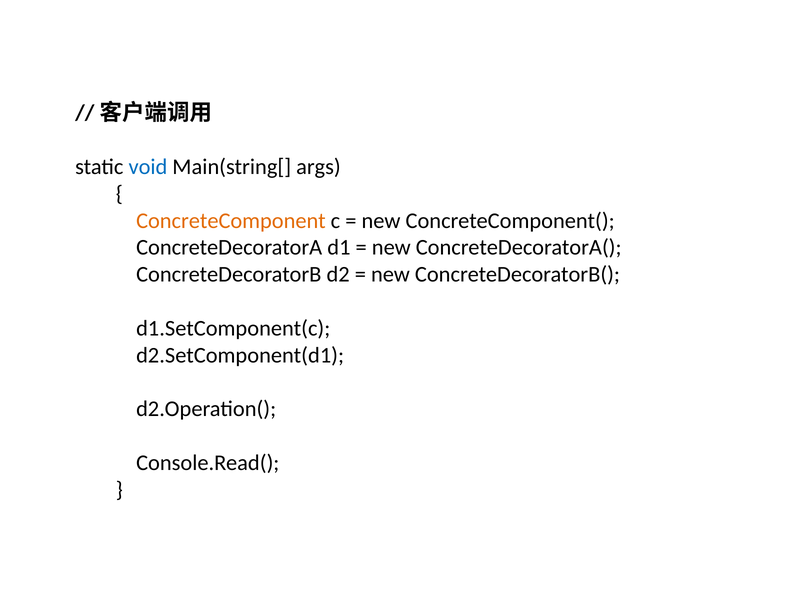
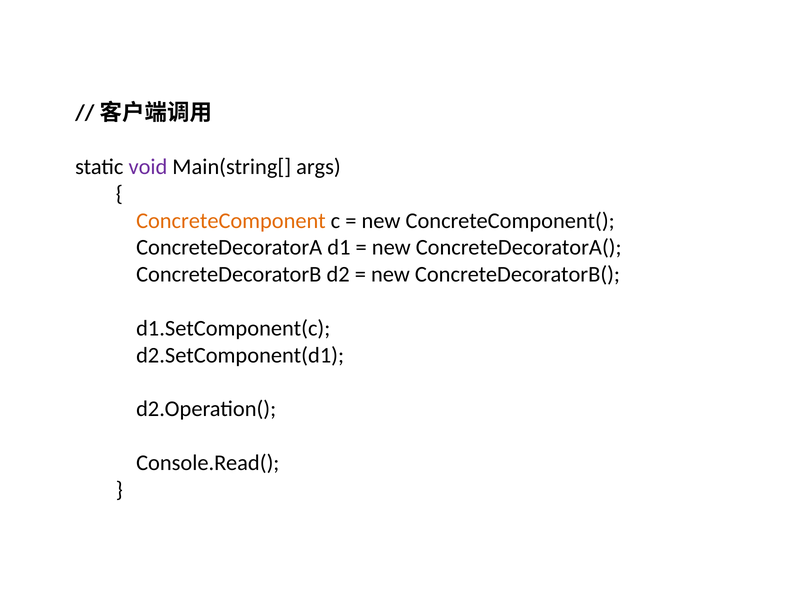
void colour: blue -> purple
